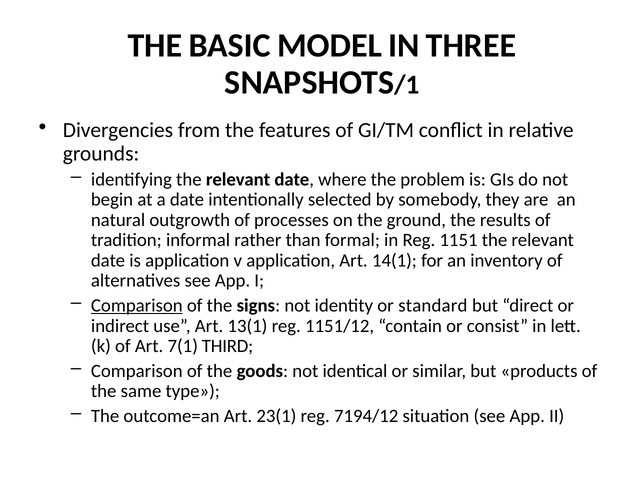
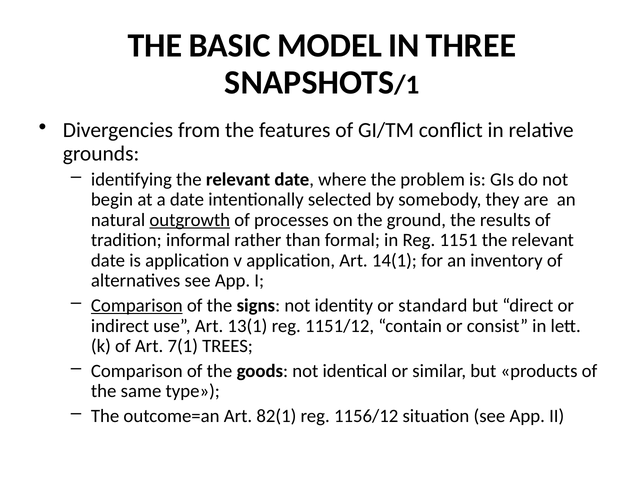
outgrowth underline: none -> present
THIRD: THIRD -> TREES
23(1: 23(1 -> 82(1
7194/12: 7194/12 -> 1156/12
